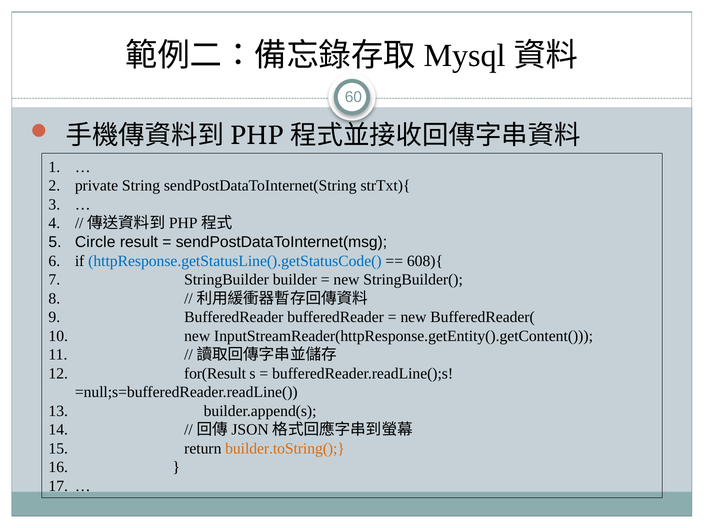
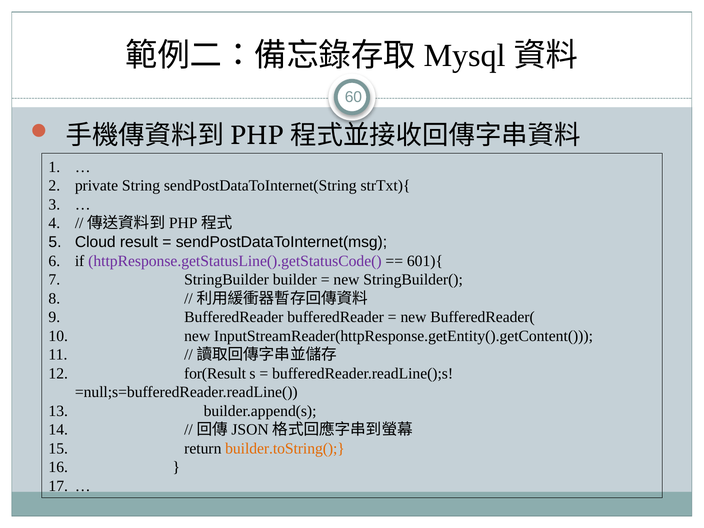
Circle: Circle -> Cloud
httpResponse.getStatusLine().getStatusCode( colour: blue -> purple
608){: 608){ -> 601){
